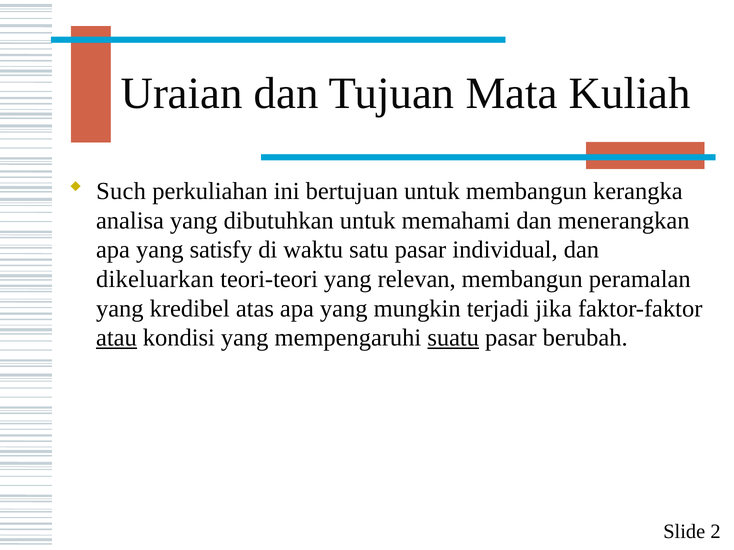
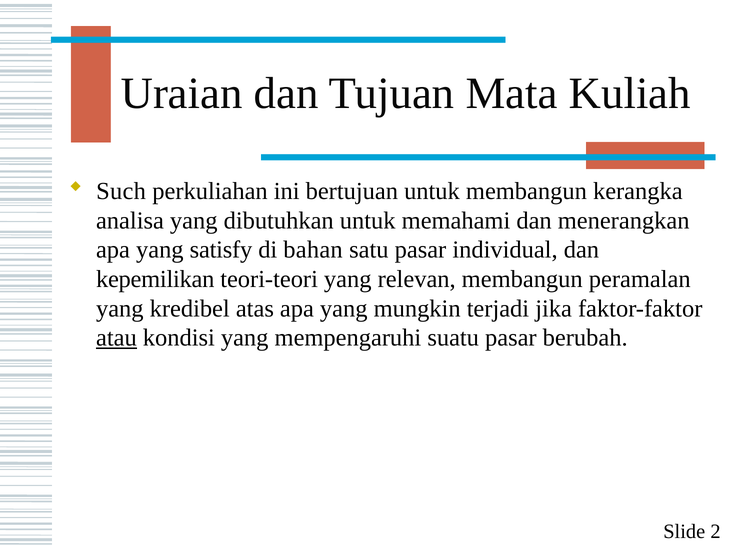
waktu: waktu -> bahan
dikeluarkan: dikeluarkan -> kepemilikan
suatu underline: present -> none
